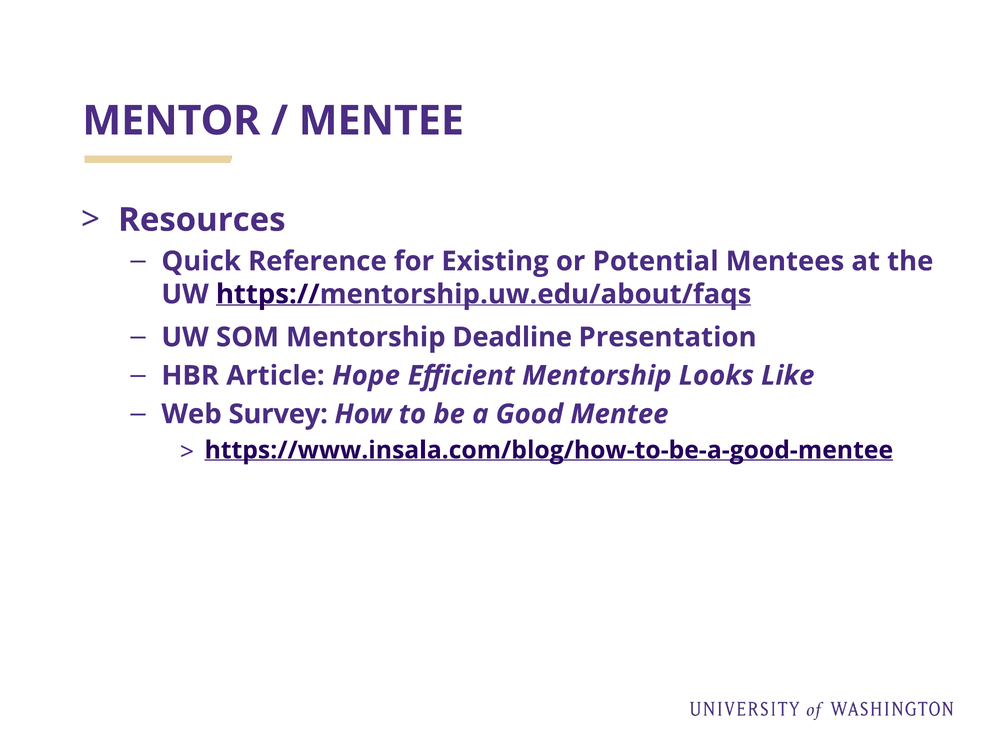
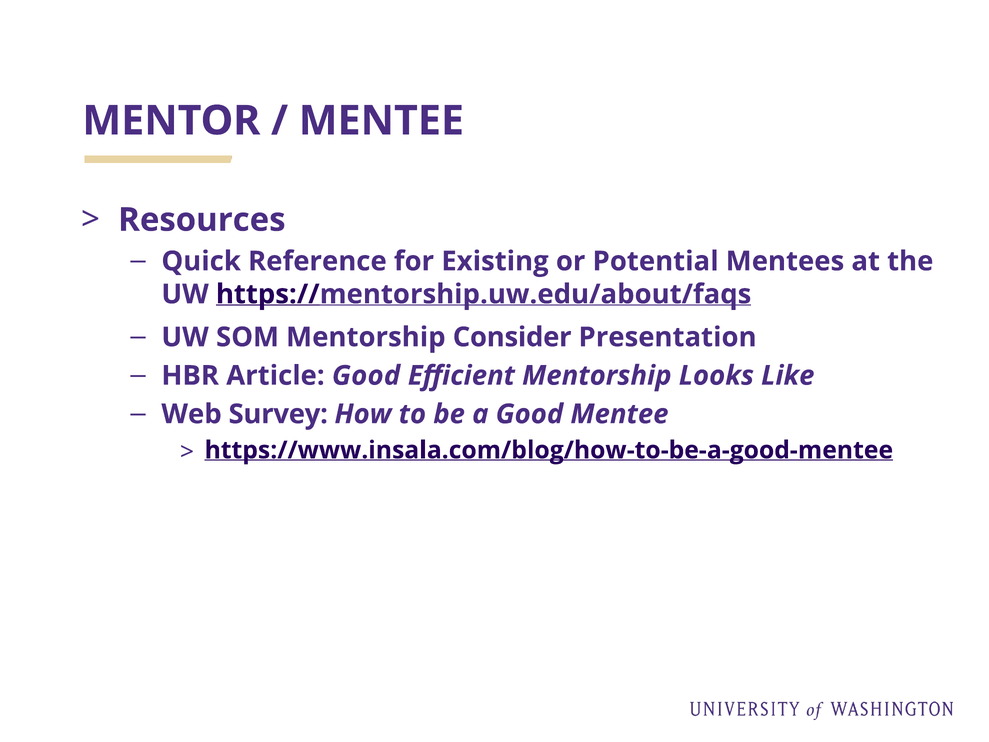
Deadline: Deadline -> Consider
Article Hope: Hope -> Good
